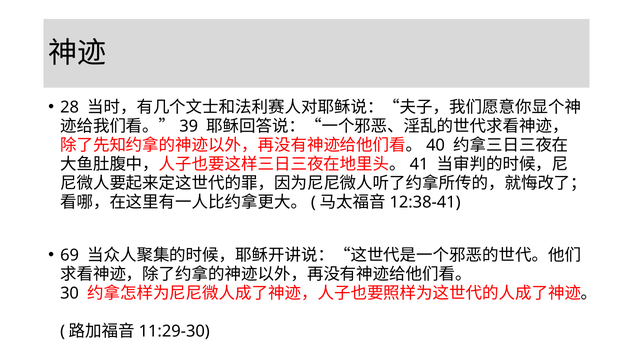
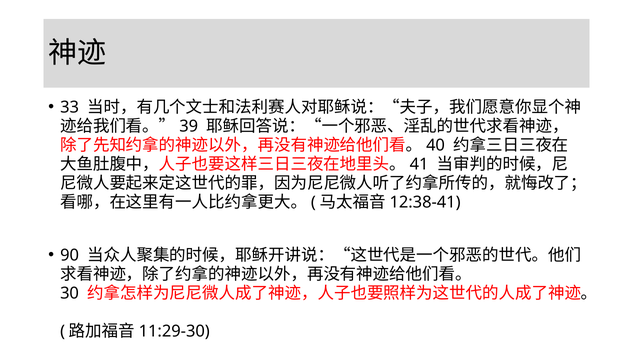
28: 28 -> 33
69: 69 -> 90
